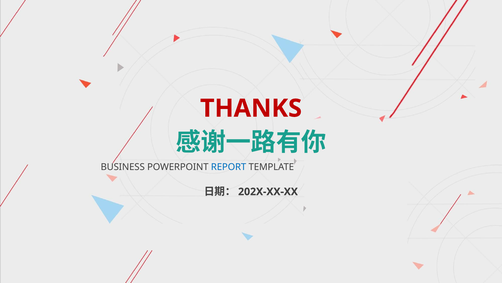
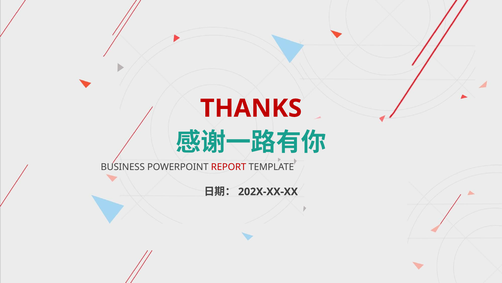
REPORT colour: blue -> red
